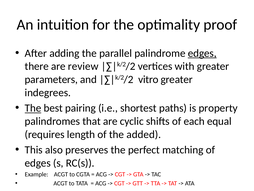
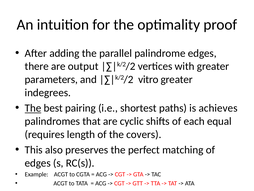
edges at (202, 53) underline: present -> none
review: review -> output
property: property -> achieves
added: added -> covers
